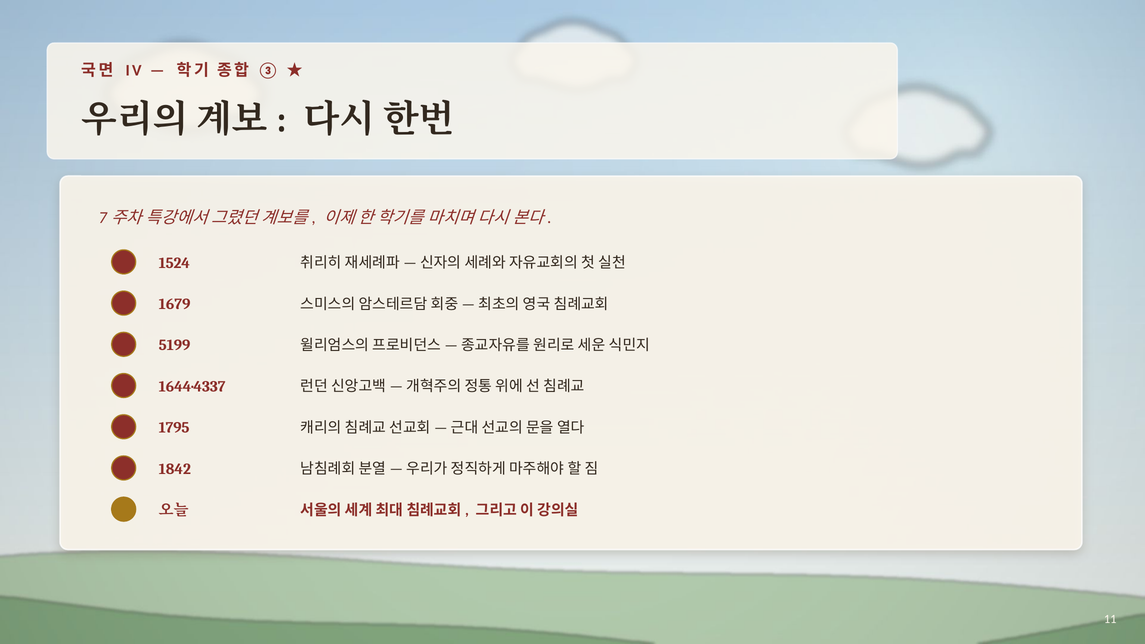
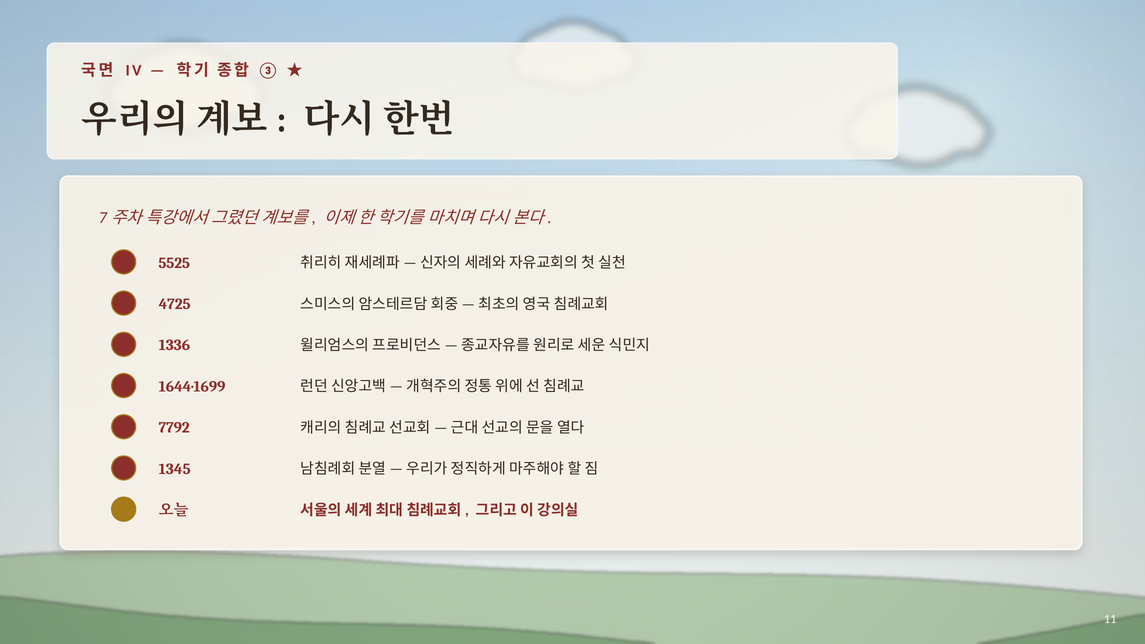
1524: 1524 -> 5525
1679: 1679 -> 4725
5199: 5199 -> 1336
1644·4337: 1644·4337 -> 1644·1699
1795: 1795 -> 7792
1842: 1842 -> 1345
